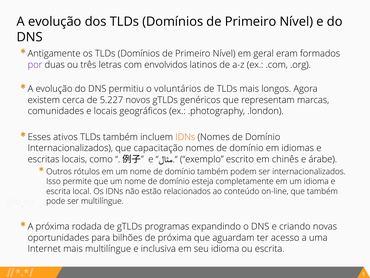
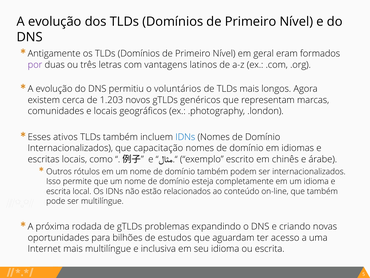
envolvidos: envolvidos -> vantagens
5.227: 5.227 -> 1.203
IDNs at (185, 137) colour: orange -> blue
programas: programas -> problemas
de próxima: próxima -> estudos
